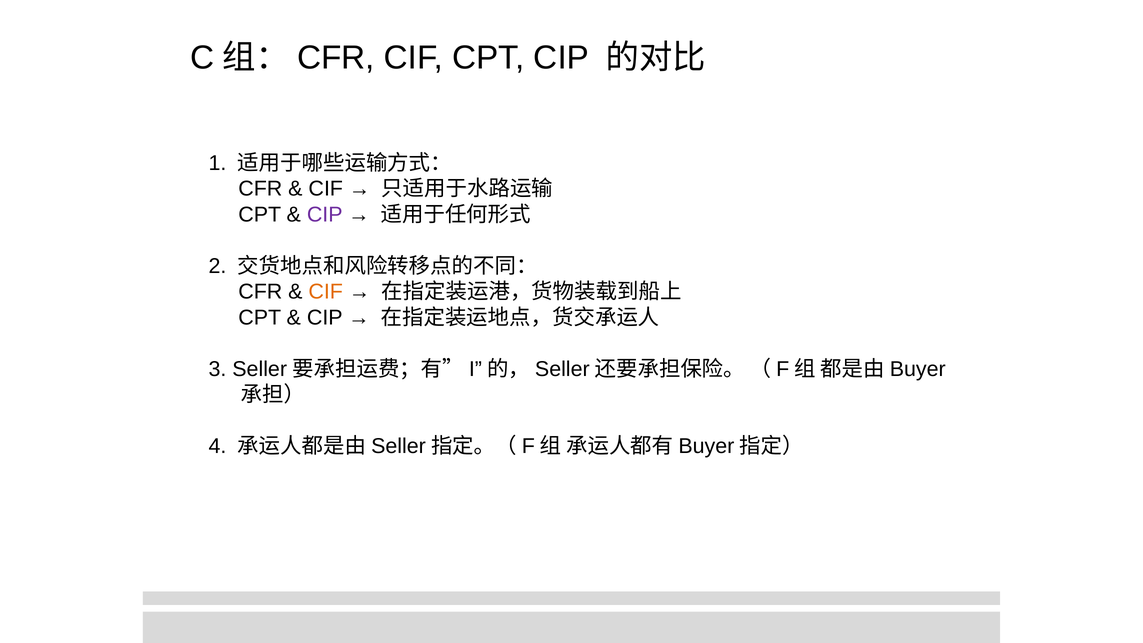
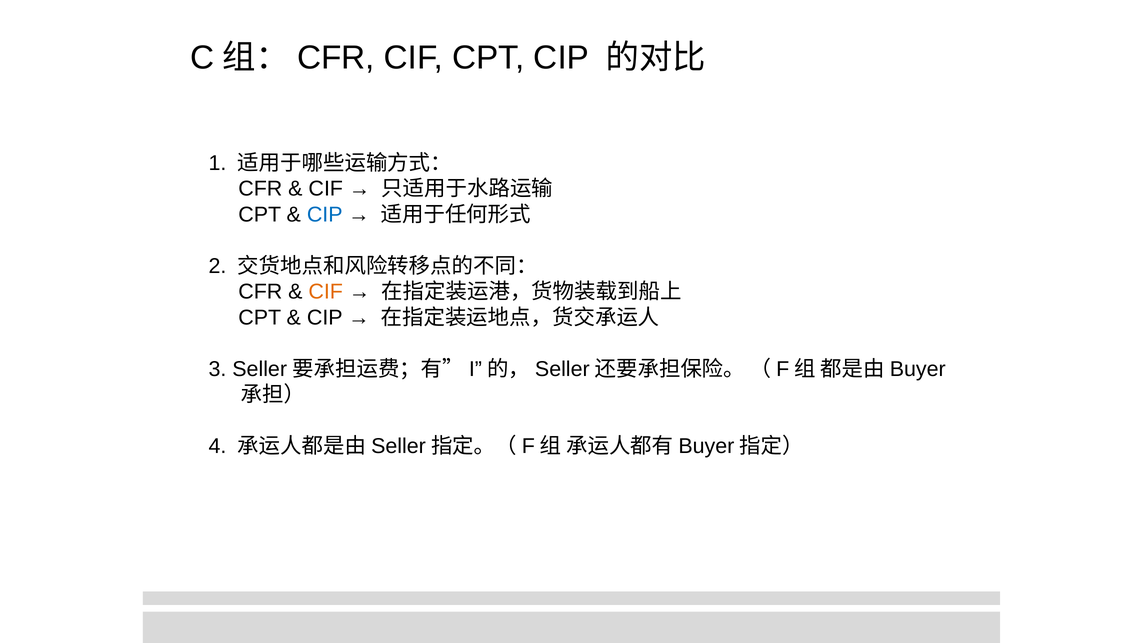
CIP at (325, 215) colour: purple -> blue
